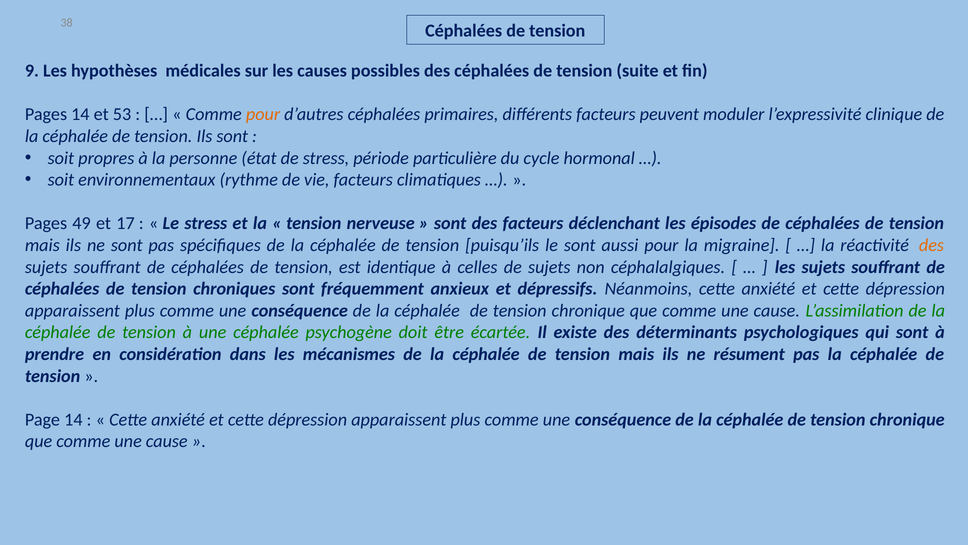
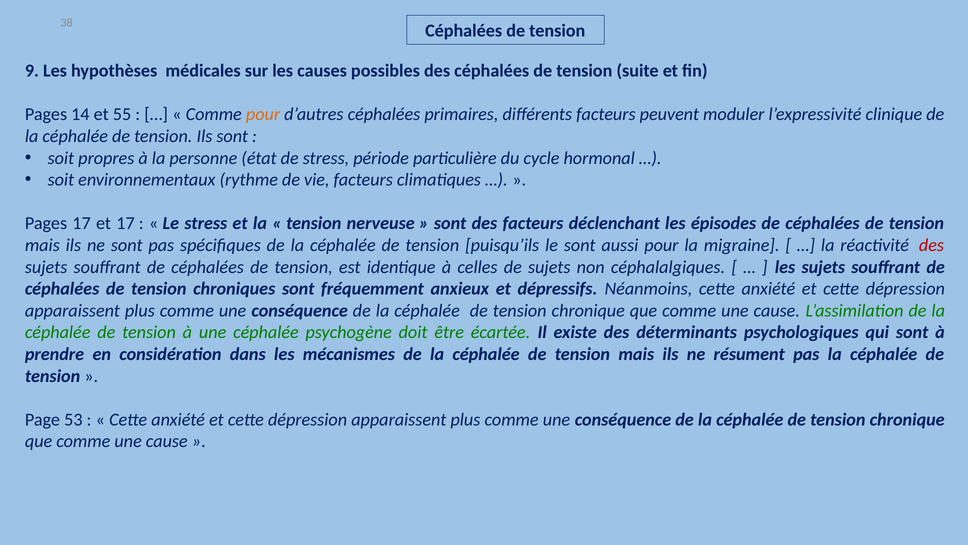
53: 53 -> 55
Pages 49: 49 -> 17
des at (931, 245) colour: orange -> red
Page 14: 14 -> 53
